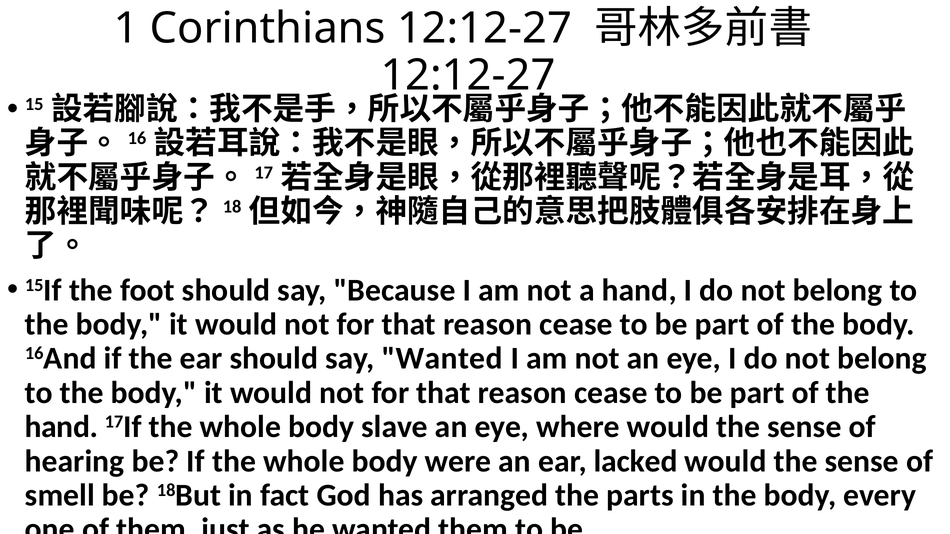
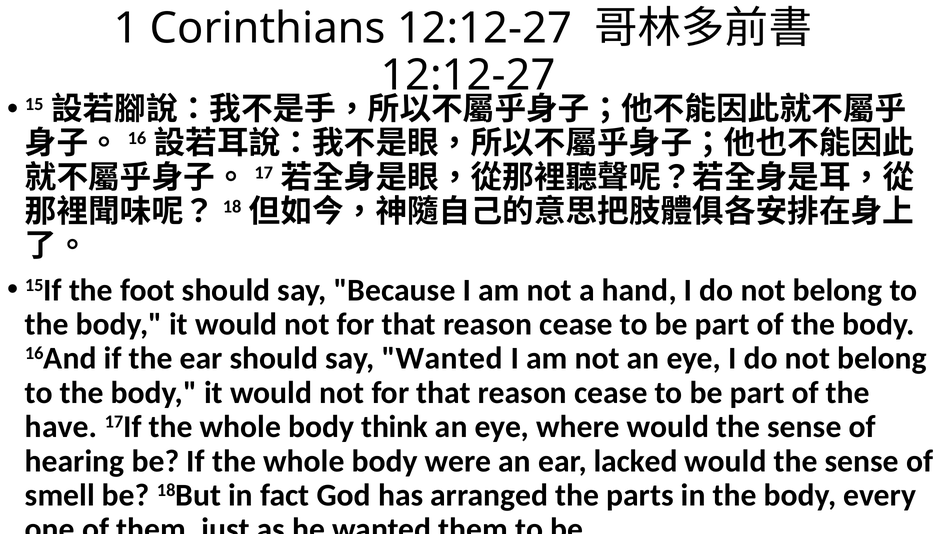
hand at (61, 427): hand -> have
slave: slave -> think
